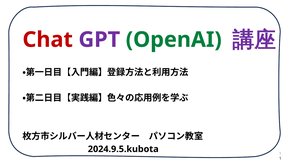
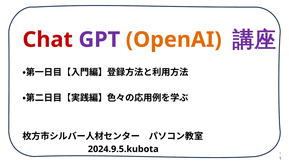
OpenAI colour: green -> orange
